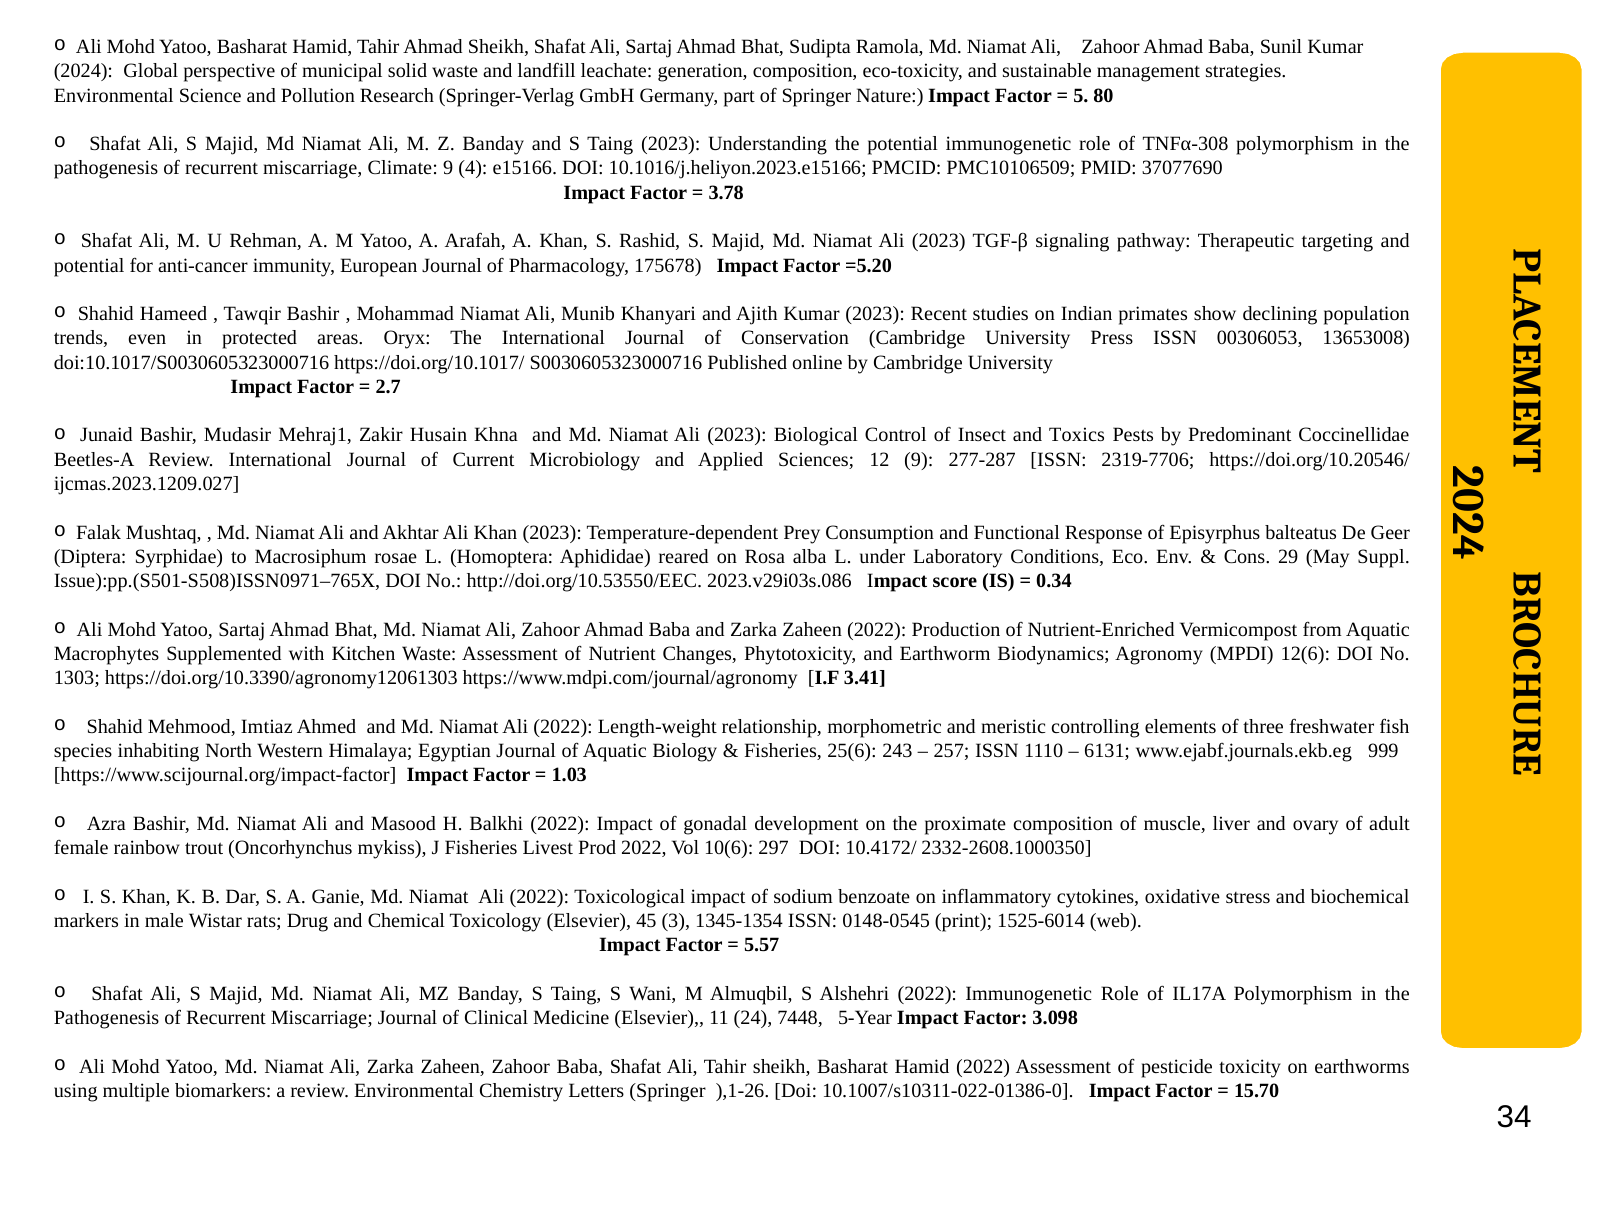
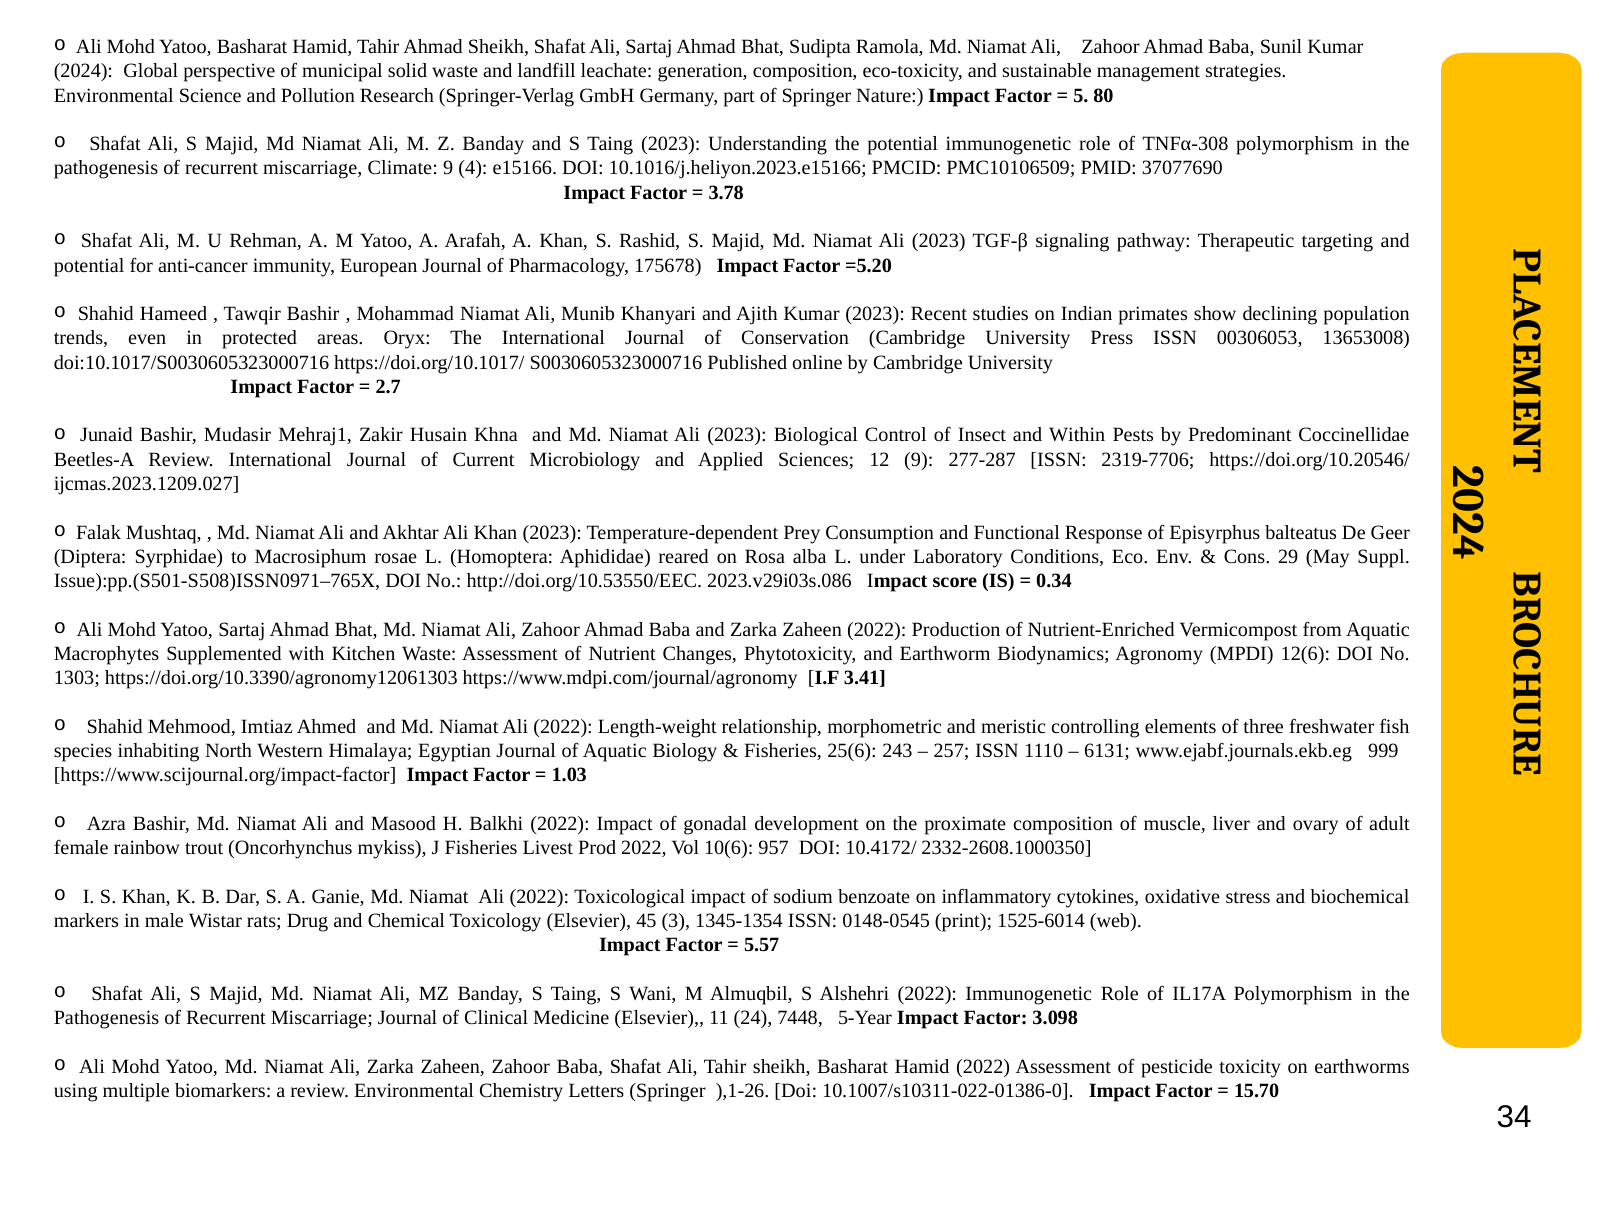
Toxics: Toxics -> Within
297: 297 -> 957
